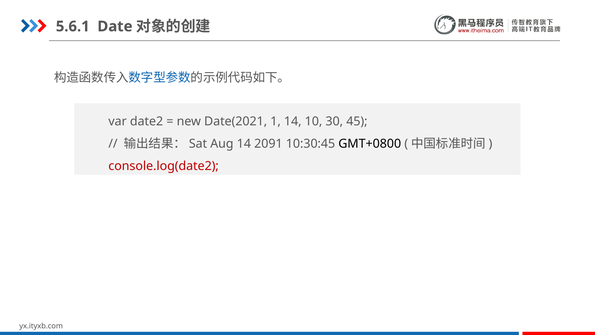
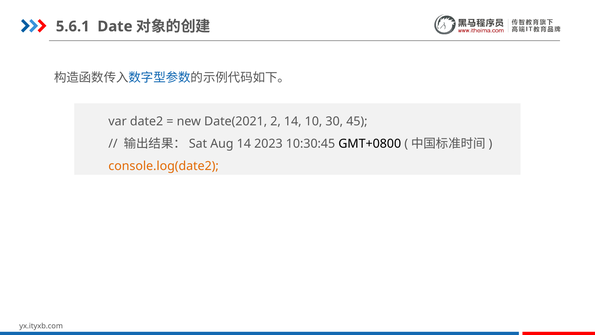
1: 1 -> 2
2091: 2091 -> 2023
console.log(date2 colour: red -> orange
